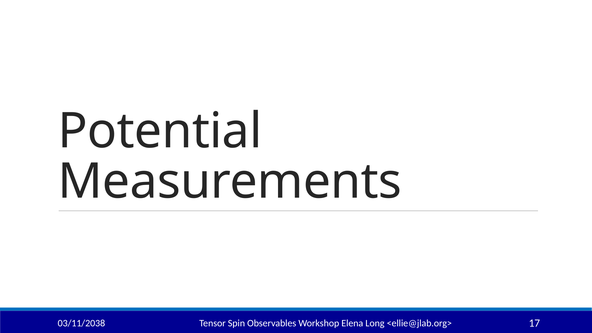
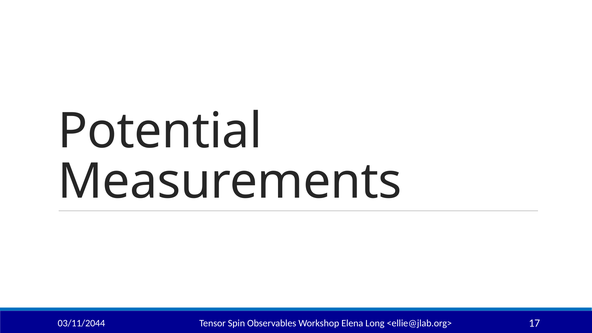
03/11/2038: 03/11/2038 -> 03/11/2044
